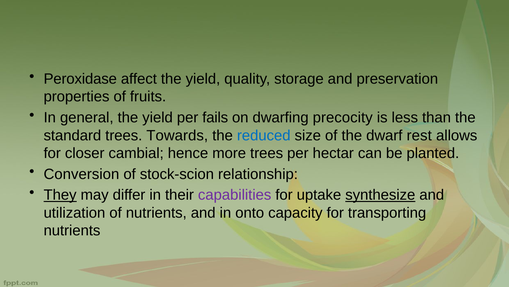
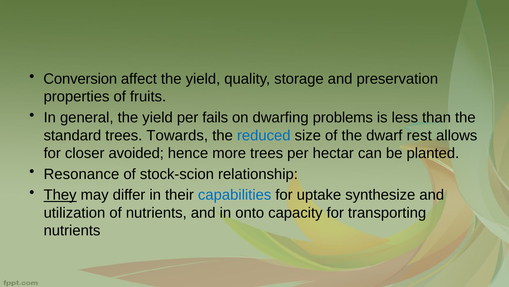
Peroxidase: Peroxidase -> Conversion
precocity: precocity -> problems
cambial: cambial -> avoided
Conversion: Conversion -> Resonance
capabilities colour: purple -> blue
synthesize underline: present -> none
